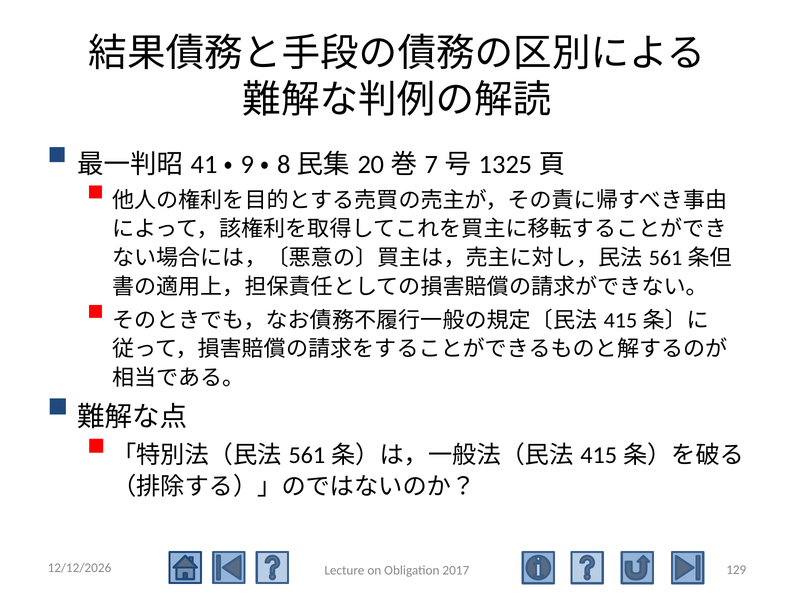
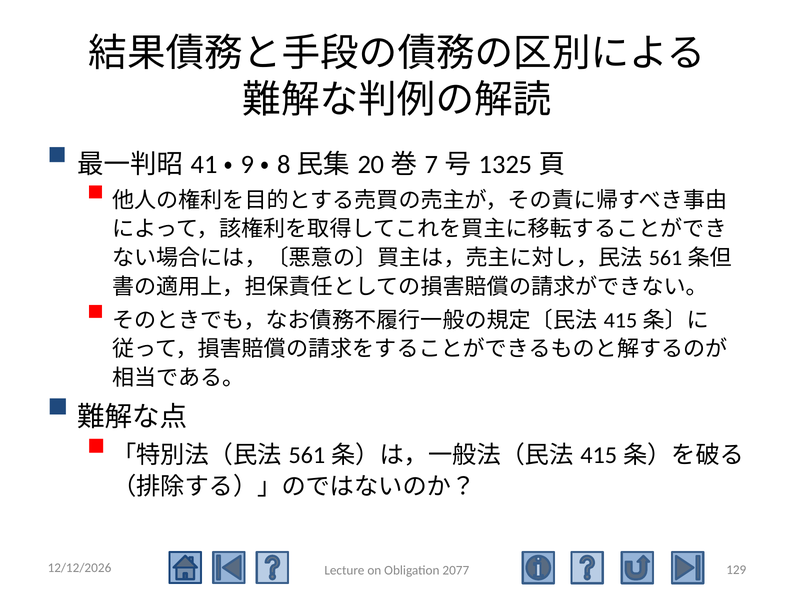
2017: 2017 -> 2077
